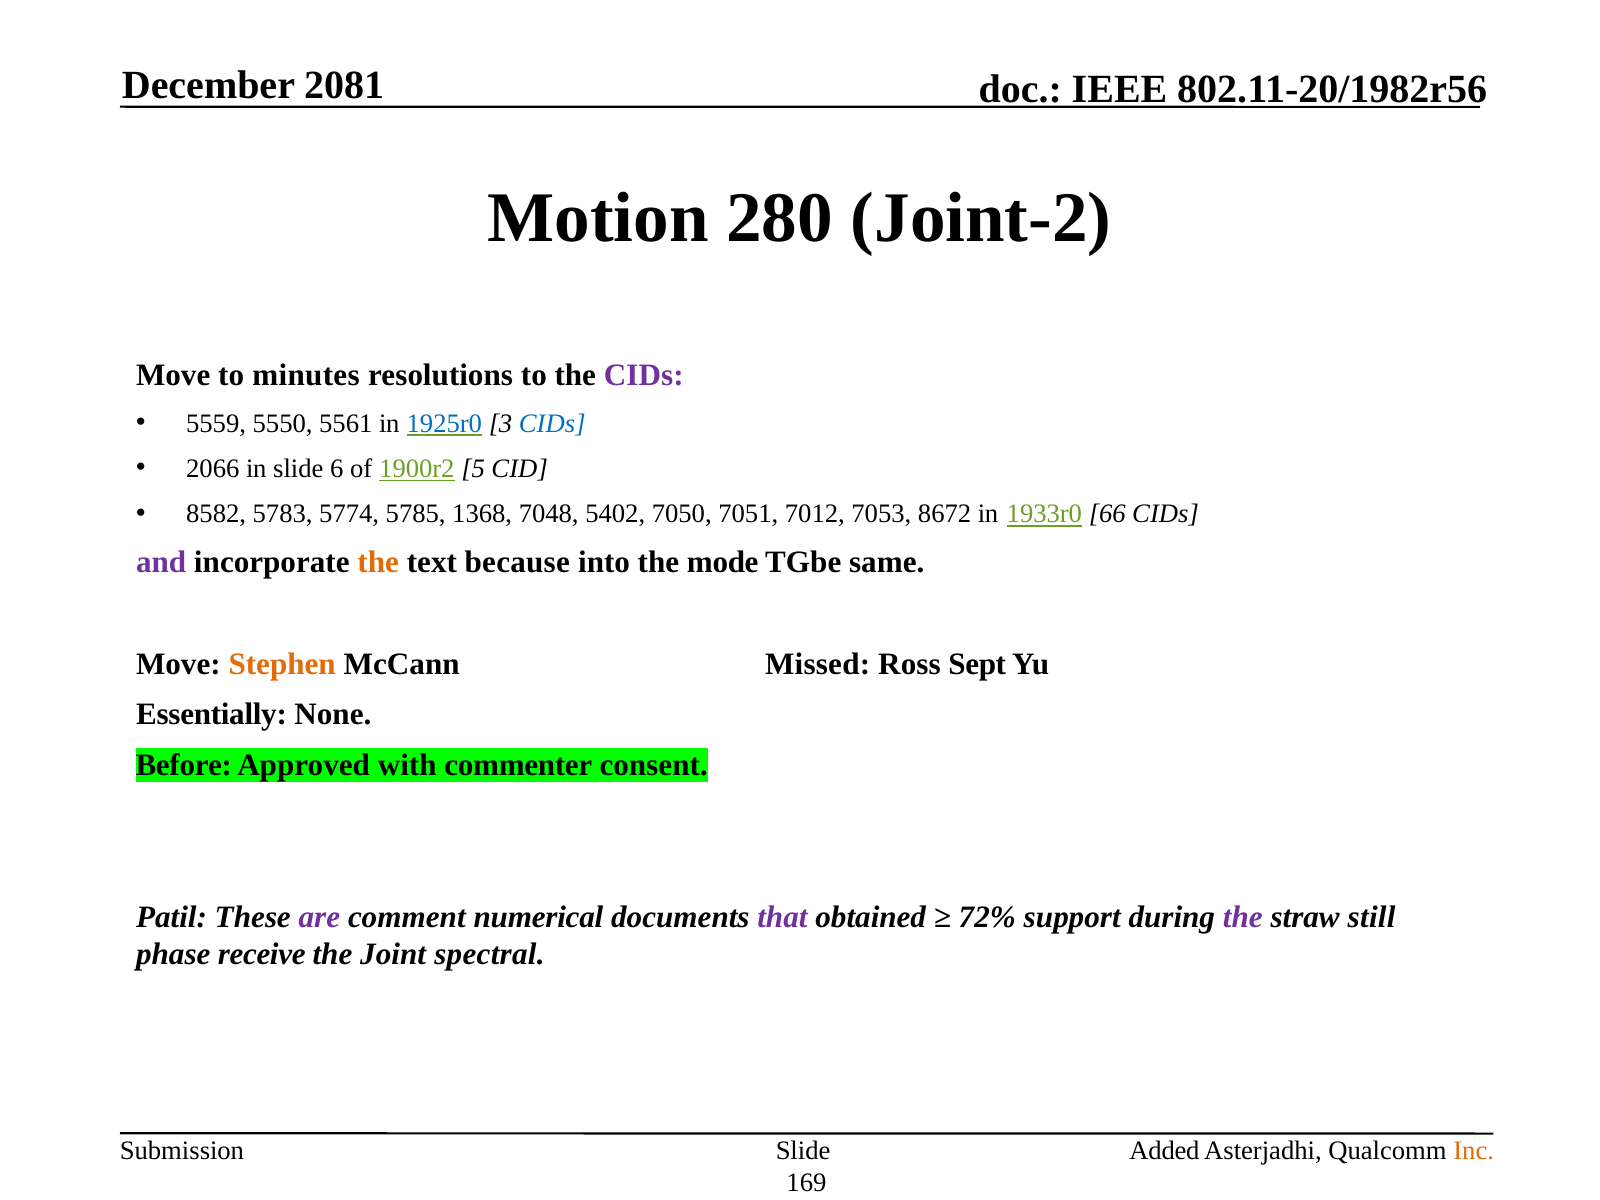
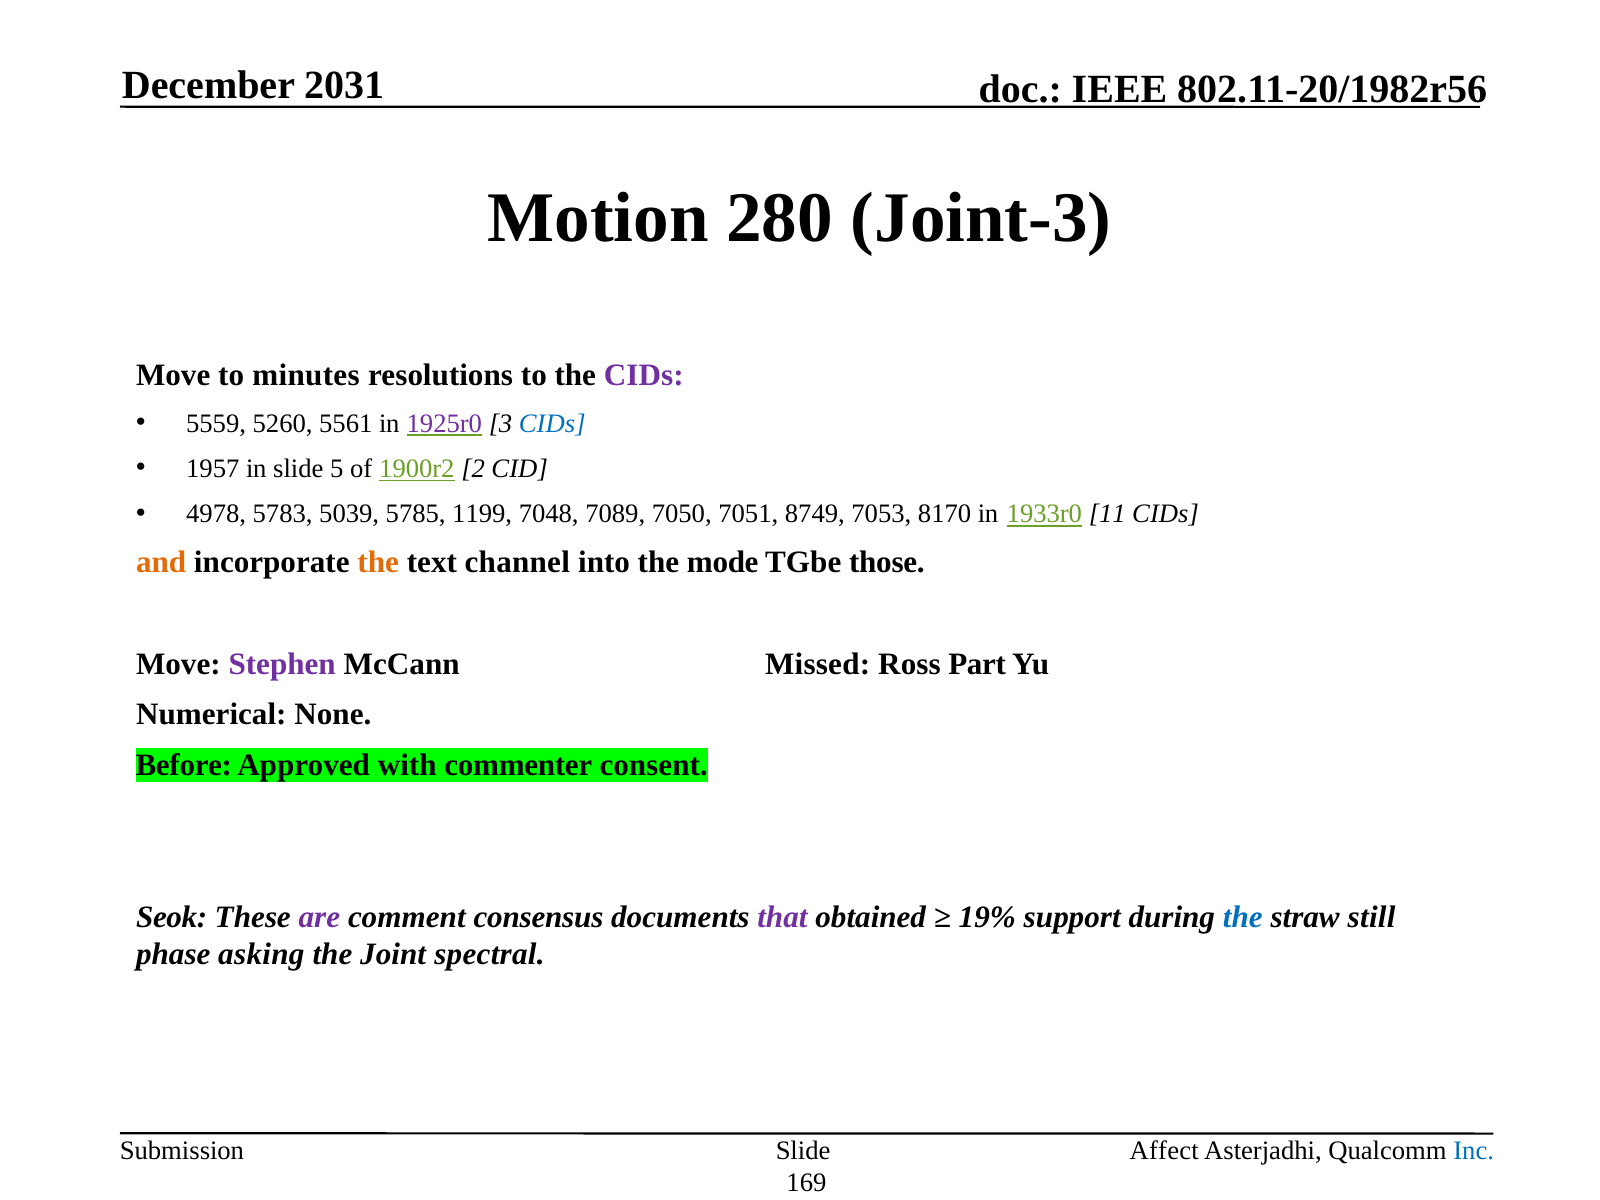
2081: 2081 -> 2031
Joint-2: Joint-2 -> Joint-3
5550: 5550 -> 5260
1925r0 colour: blue -> purple
2066: 2066 -> 1957
6: 6 -> 5
5: 5 -> 2
8582: 8582 -> 4978
5774: 5774 -> 5039
1368: 1368 -> 1199
5402: 5402 -> 7089
7012: 7012 -> 8749
8672: 8672 -> 8170
66: 66 -> 11
and colour: purple -> orange
because: because -> channel
same: same -> those
Stephen colour: orange -> purple
Sept: Sept -> Part
Essentially: Essentially -> Numerical
Patil: Patil -> Seok
numerical: numerical -> consensus
72%: 72% -> 19%
the at (1243, 917) colour: purple -> blue
receive: receive -> asking
Added: Added -> Affect
Inc colour: orange -> blue
